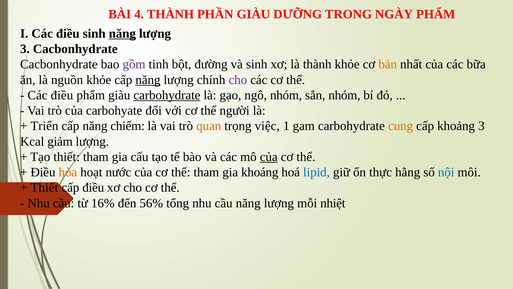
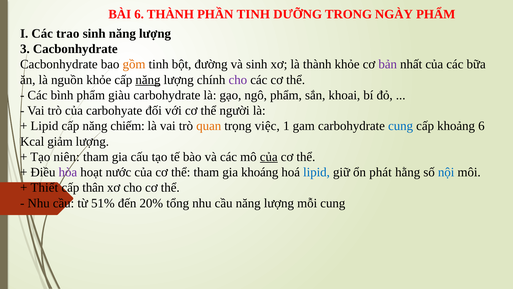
BÀI 4: 4 -> 6
PHẦN GIÀU: GIÀU -> TINH
I Các điều: điều -> trao
năng at (122, 33) underline: present -> none
gồm colour: purple -> orange
bản colour: orange -> purple
điều at (62, 95): điều -> bình
carbohydrate at (167, 95) underline: present -> none
ngô nhóm: nhóm -> phẩm
sắn nhóm: nhóm -> khoai
Triển at (44, 126): Triển -> Lipid
cung at (401, 126) colour: orange -> blue
khoảng 3: 3 -> 6
Tạo thiết: thiết -> niên
hòa colour: orange -> purple
thực: thực -> phát
cấp điều: điều -> thân
16%: 16% -> 51%
56%: 56% -> 20%
mỗi nhiệt: nhiệt -> cung
